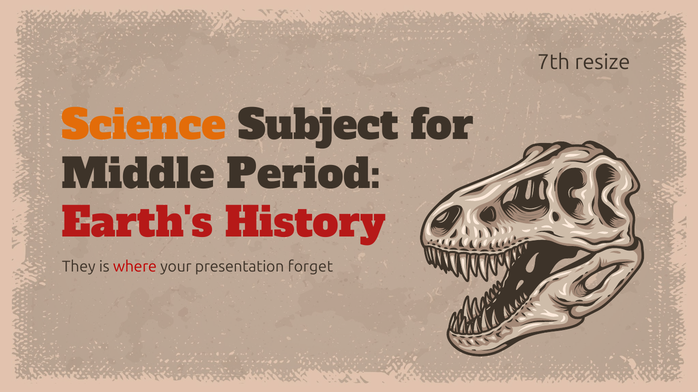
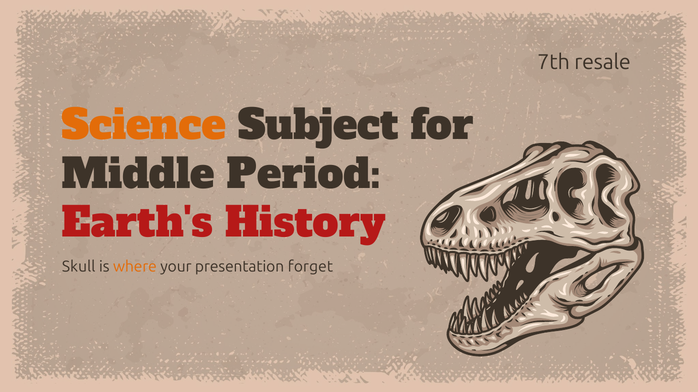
resize: resize -> resale
They: They -> Skull
where colour: red -> orange
